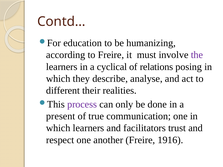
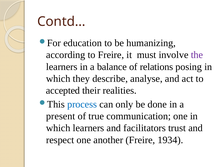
cyclical: cyclical -> balance
different: different -> accepted
process colour: purple -> blue
1916: 1916 -> 1934
